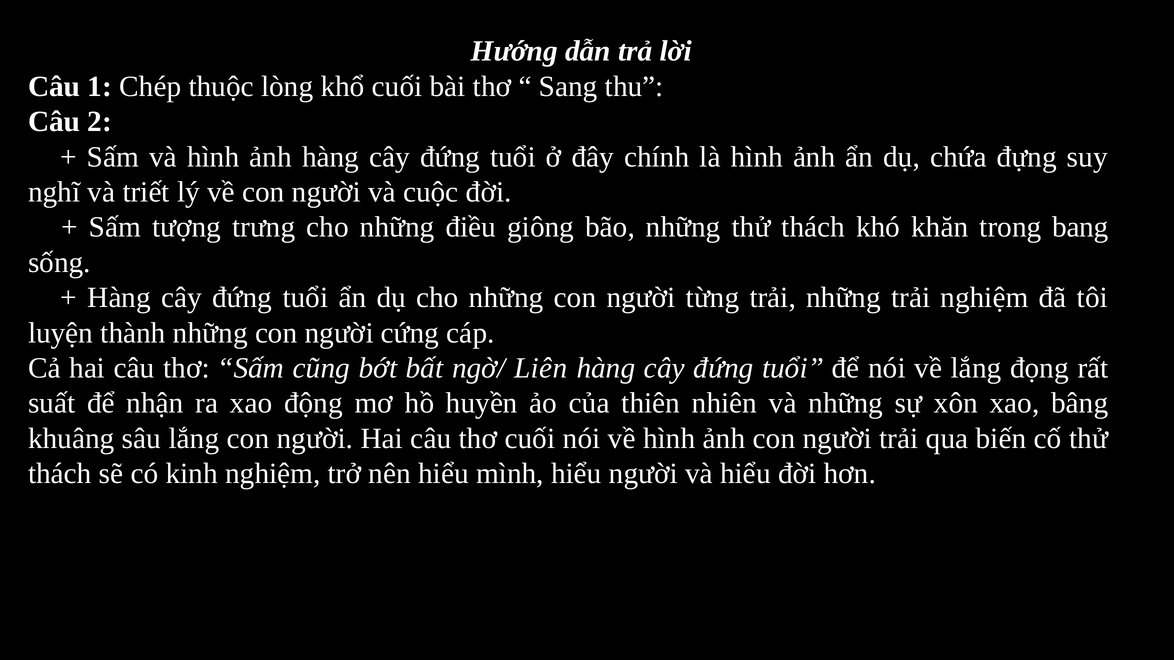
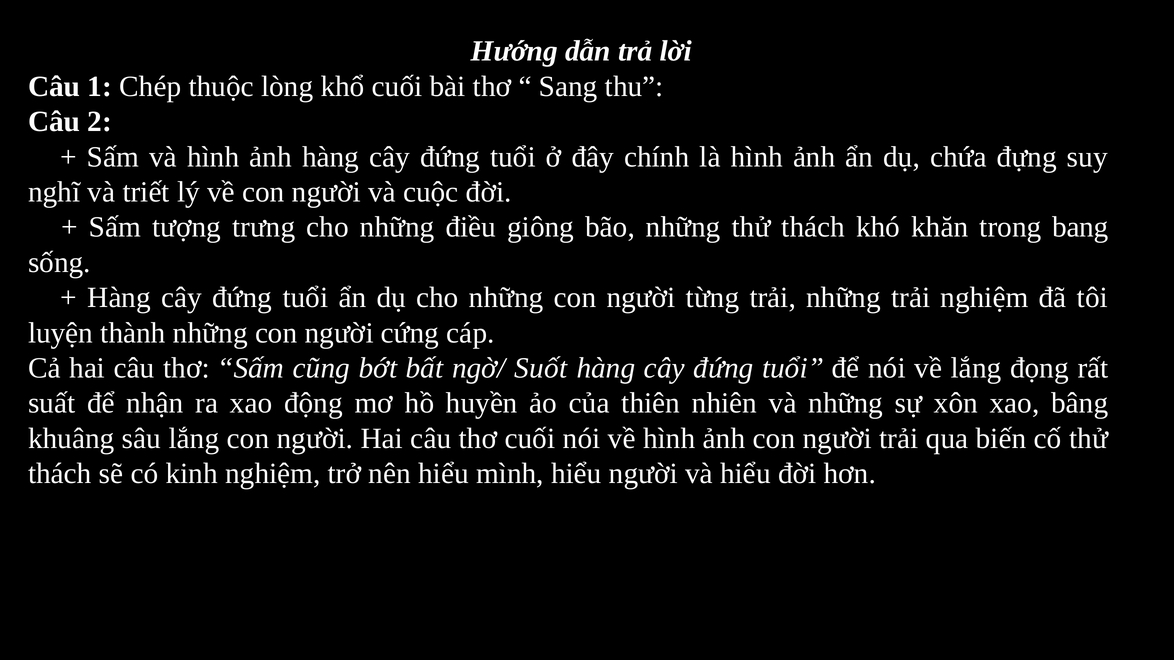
Liên: Liên -> Suốt
